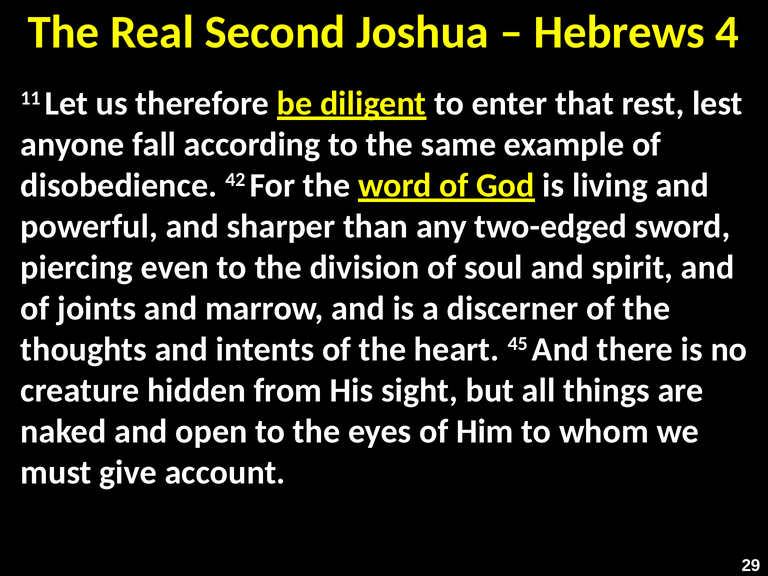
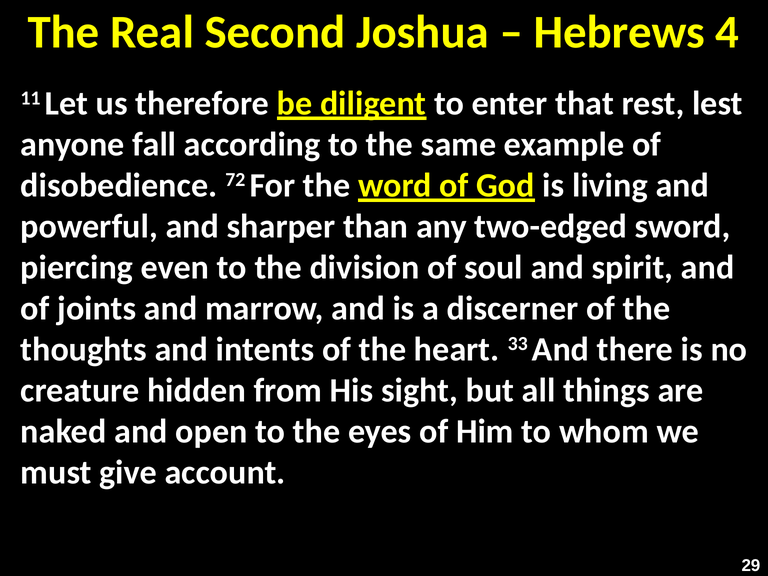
42: 42 -> 72
45: 45 -> 33
